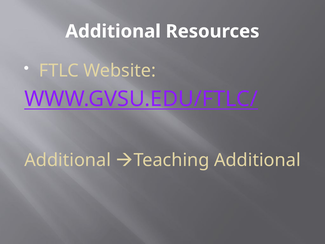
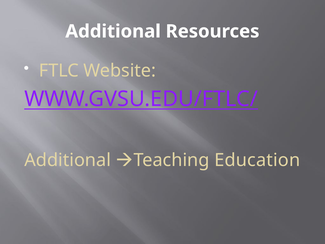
Additional at (257, 160): Additional -> Education
